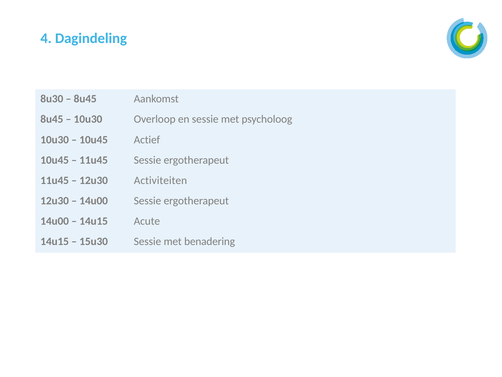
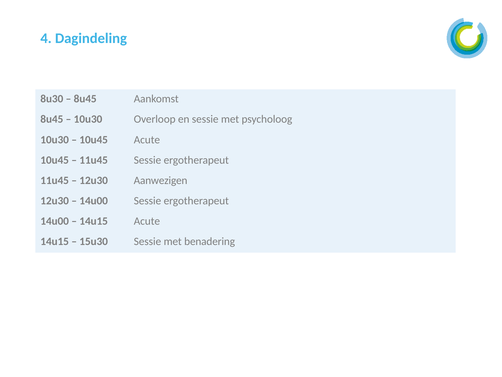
10u45 Actief: Actief -> Acute
Activiteiten: Activiteiten -> Aanwezigen
